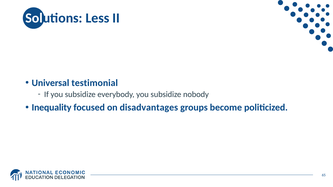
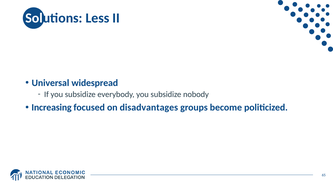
testimonial: testimonial -> widespread
Inequality: Inequality -> Increasing
